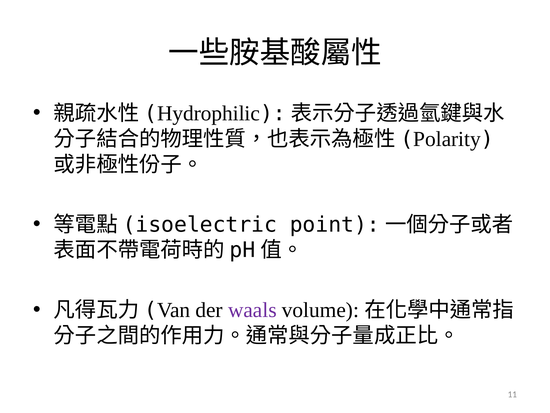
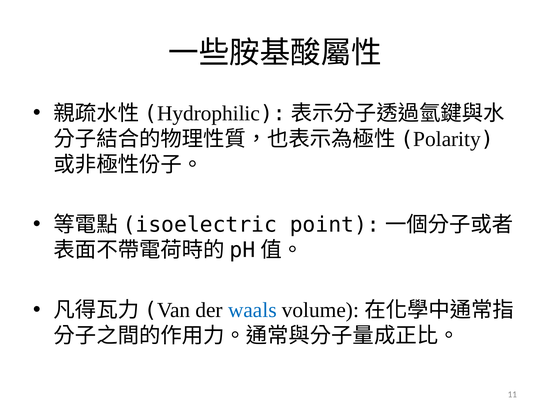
waals colour: purple -> blue
